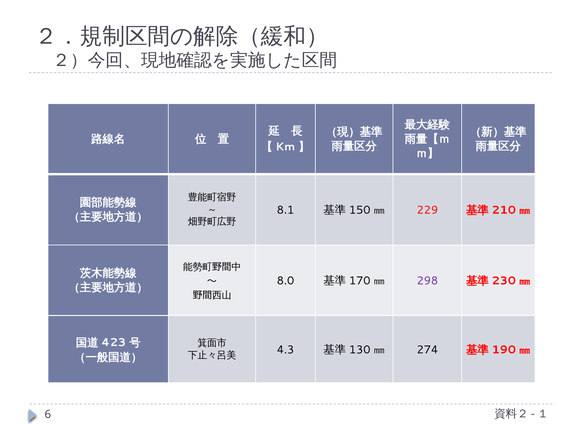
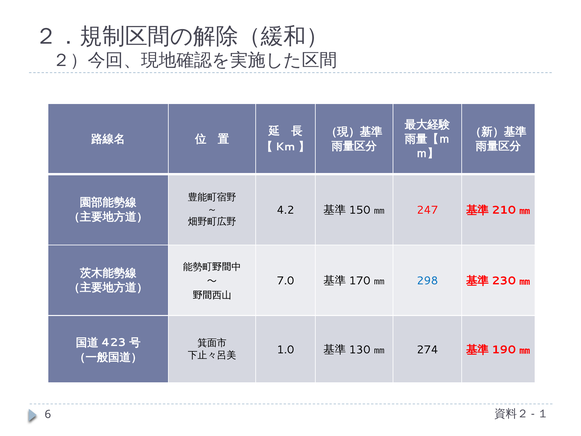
8.1: 8.1 -> 4.2
229: 229 -> 247
8.0: 8.0 -> 7.0
298 colour: purple -> blue
4.3: 4.3 -> 1.0
